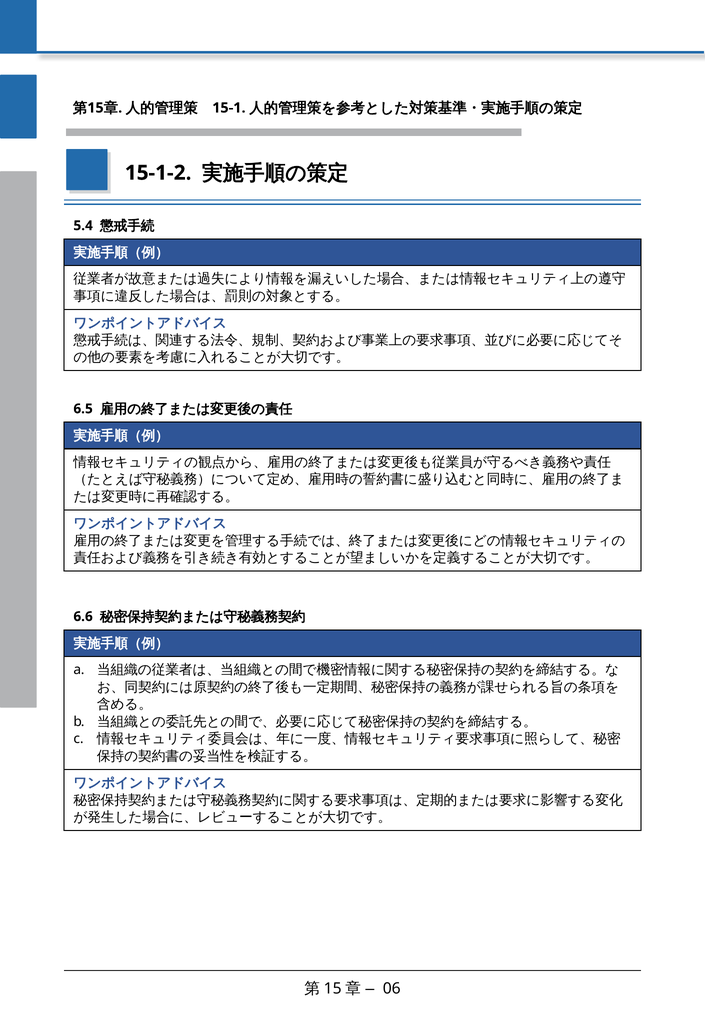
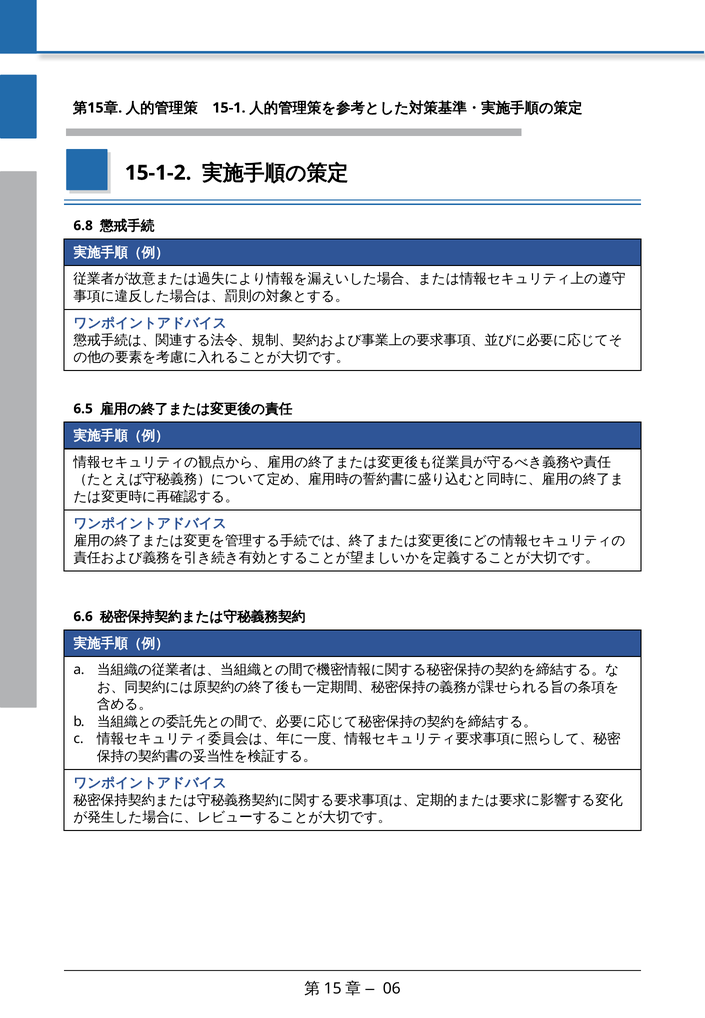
5.4: 5.4 -> 6.8
